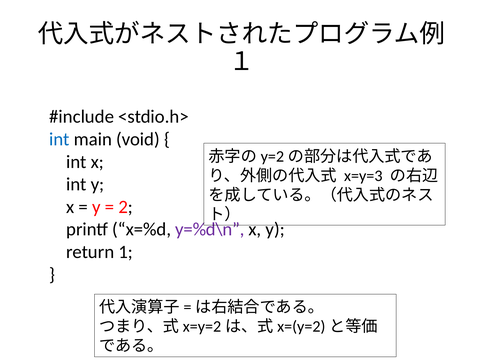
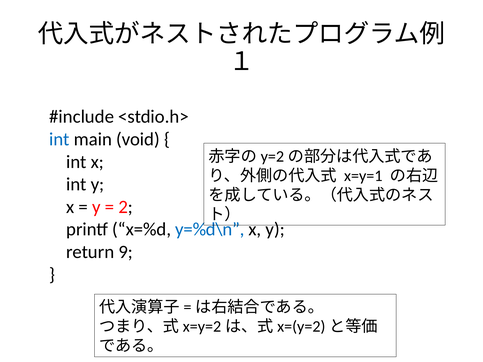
x=y=3: x=y=3 -> x=y=1
y=%d\n colour: purple -> blue
1: 1 -> 9
